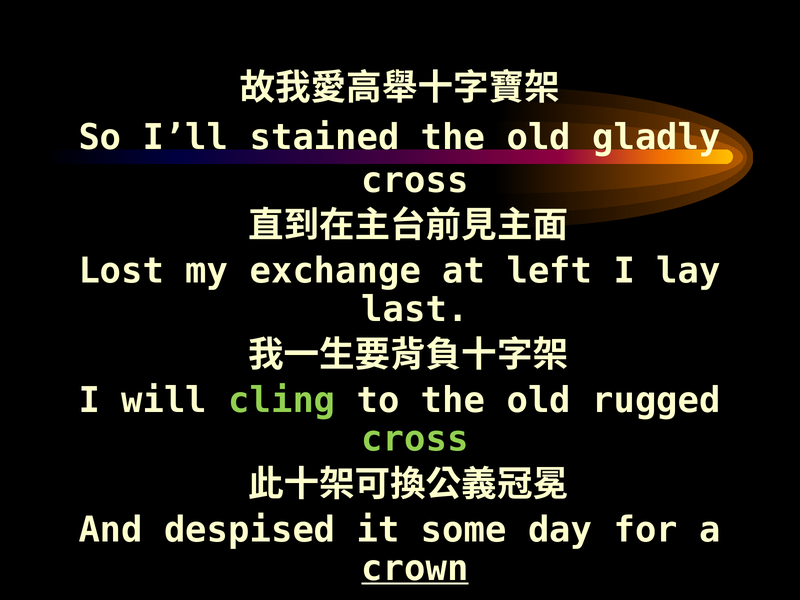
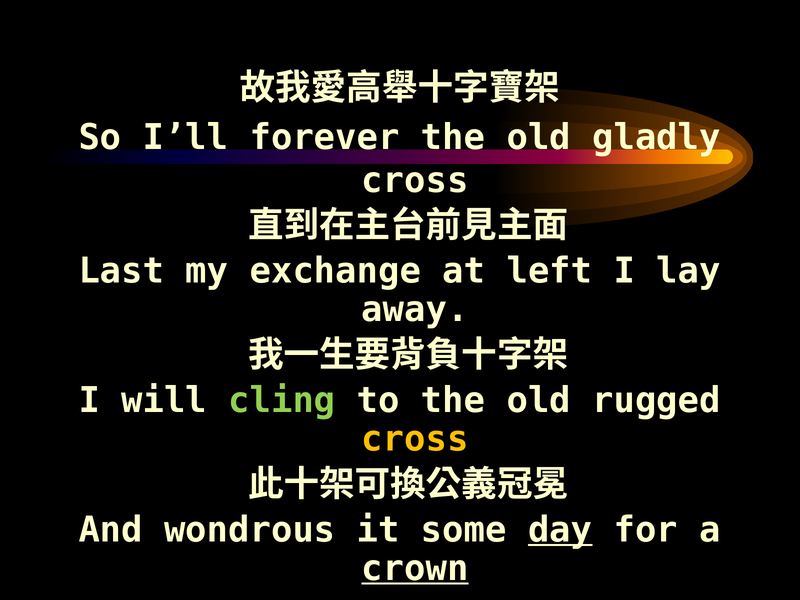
stained: stained -> forever
Lost: Lost -> Last
last: last -> away
cross at (415, 439) colour: light green -> yellow
despised: despised -> wondrous
day underline: none -> present
